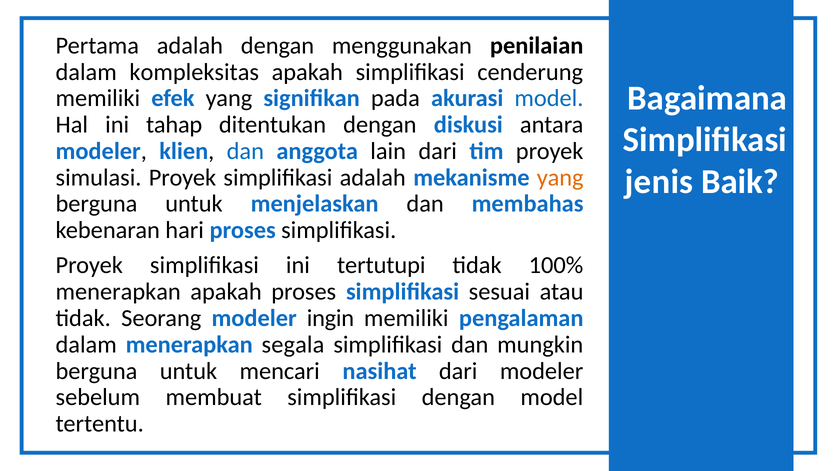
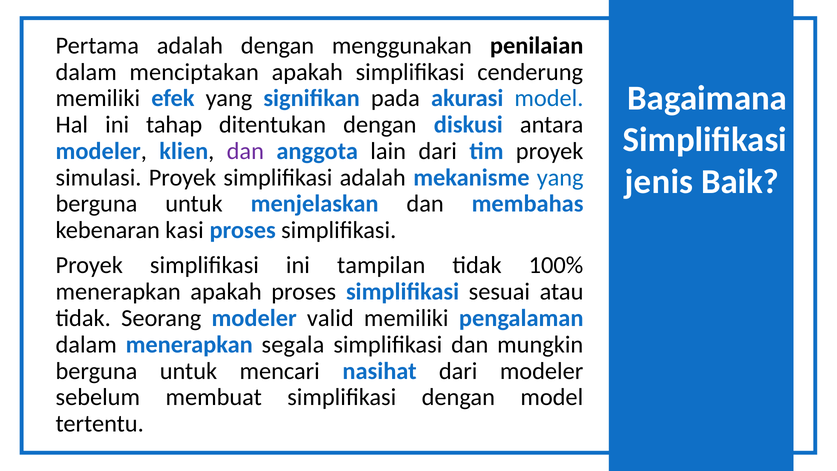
kompleksitas: kompleksitas -> menciptakan
dan at (245, 151) colour: blue -> purple
yang at (560, 177) colour: orange -> blue
hari: hari -> kasi
tertutupi: tertutupi -> tampilan
ingin: ingin -> valid
